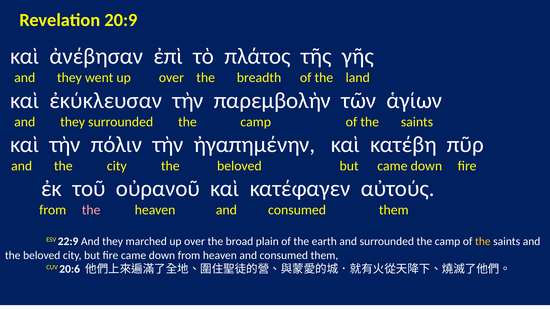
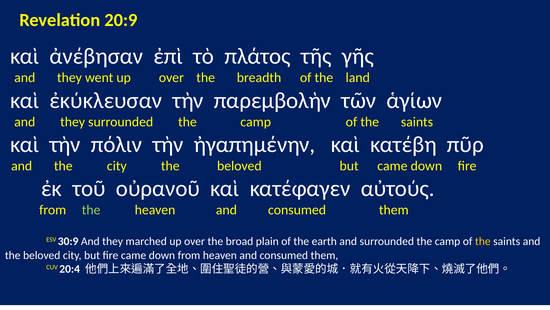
the at (91, 210) colour: pink -> light green
22:9: 22:9 -> 30:9
20:6: 20:6 -> 20:4
